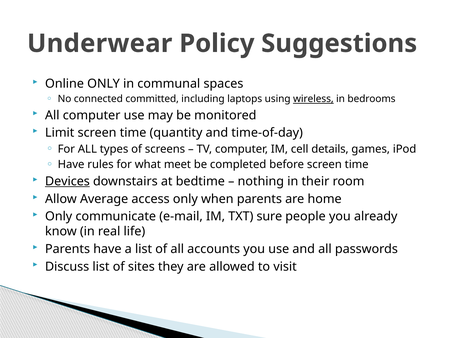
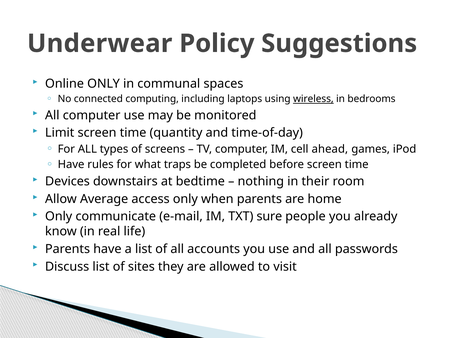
committed: committed -> computing
details: details -> ahead
meet: meet -> traps
Devices underline: present -> none
